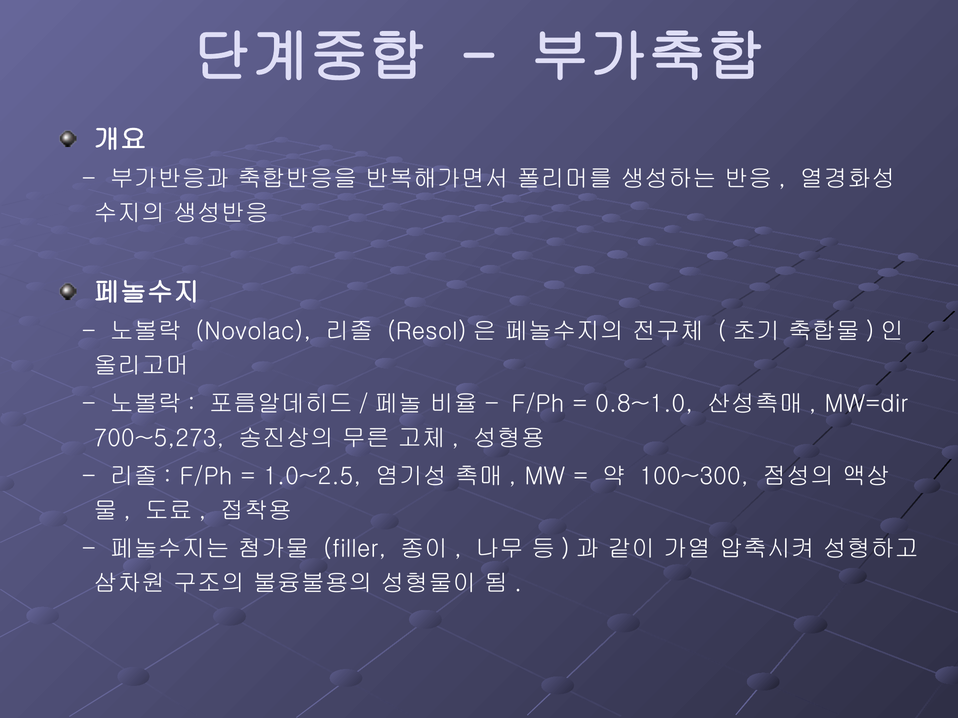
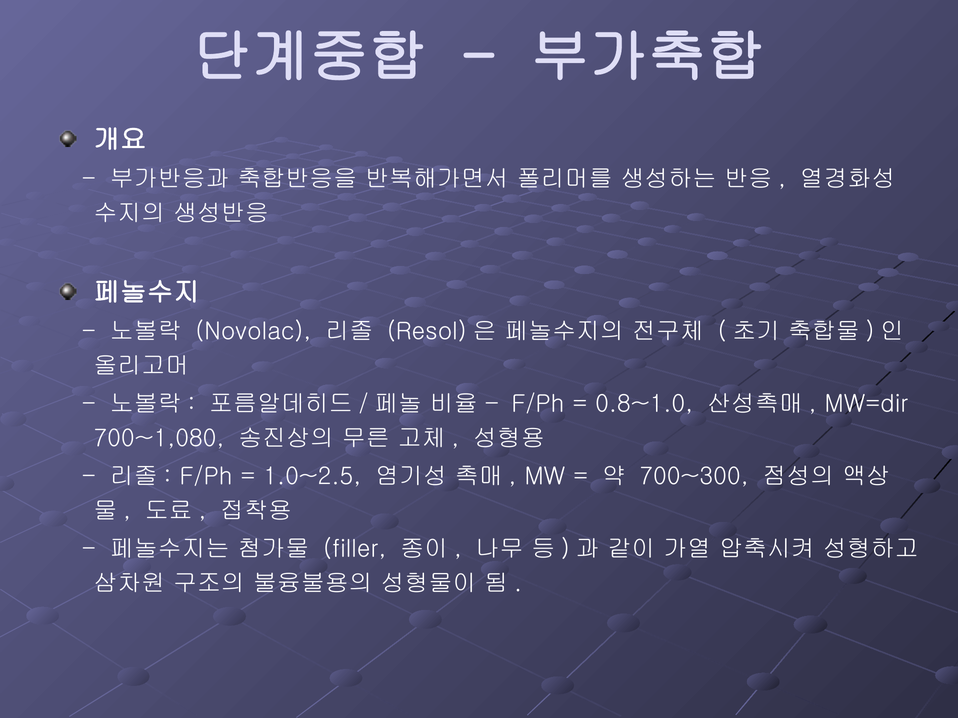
700~5,273: 700~5,273 -> 700~1,080
100~300: 100~300 -> 700~300
